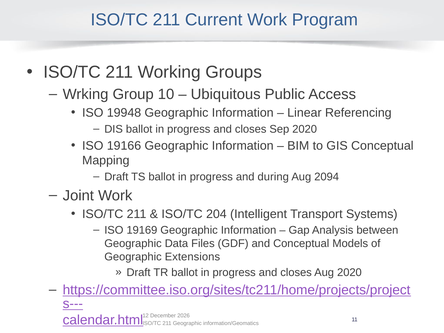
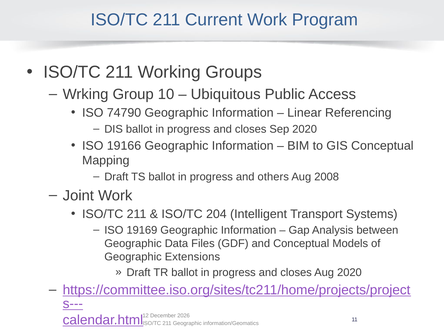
19948: 19948 -> 74790
during: during -> others
2094: 2094 -> 2008
